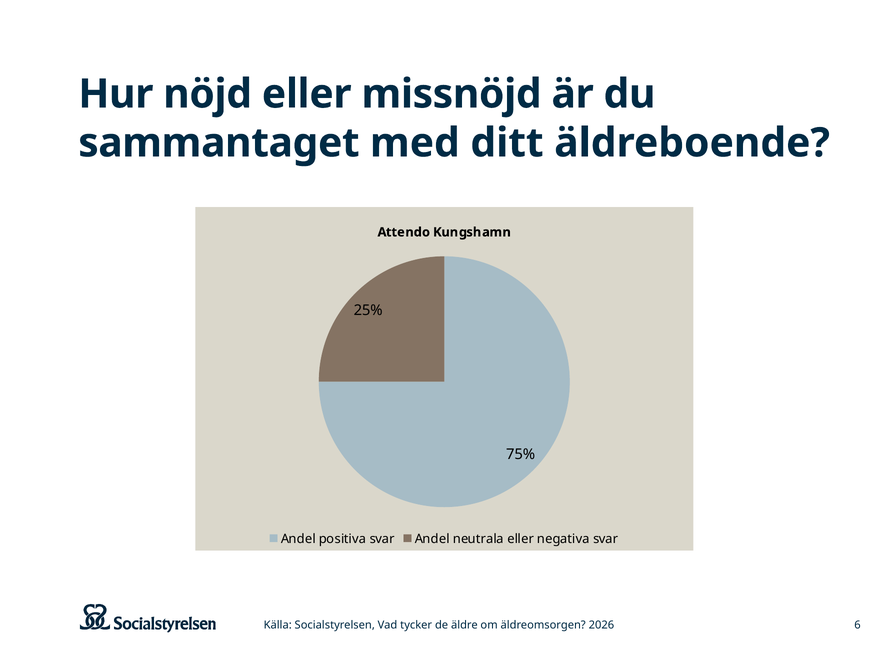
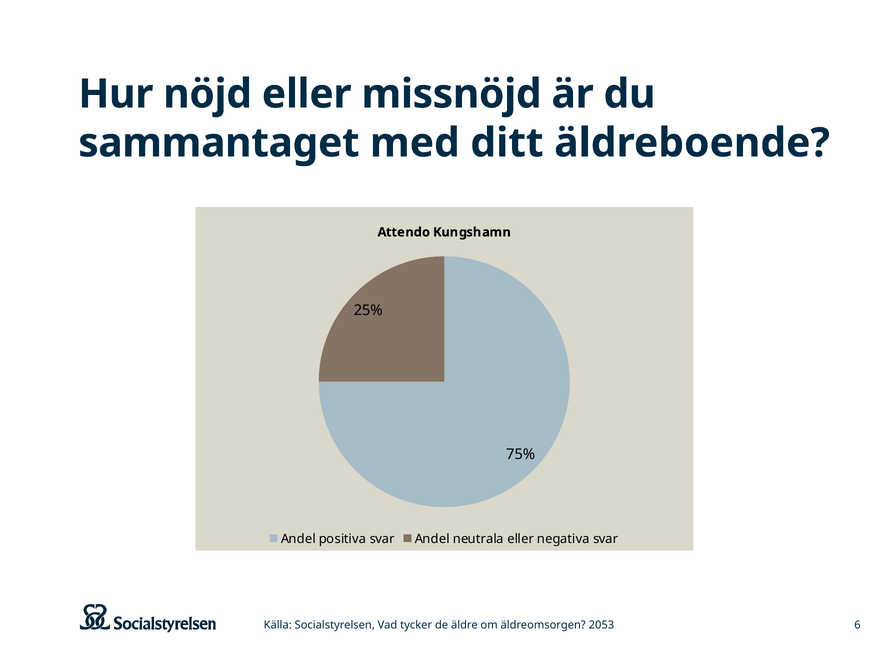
2026: 2026 -> 2053
